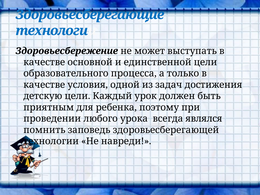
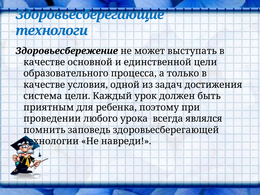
детскую: детскую -> система
